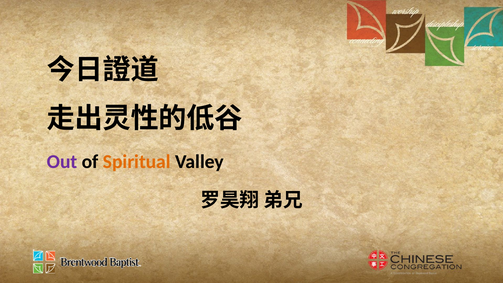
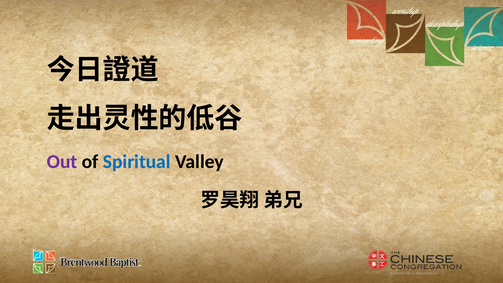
Spiritual colour: orange -> blue
